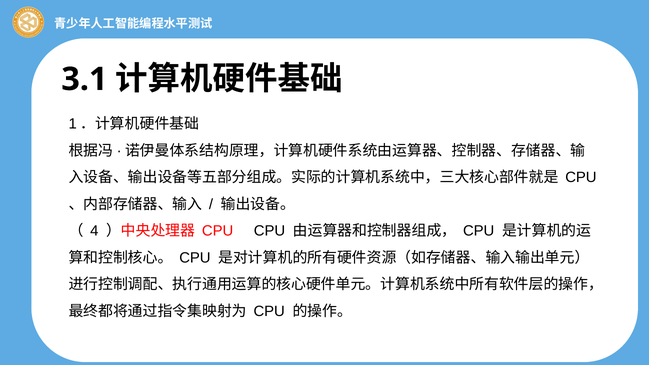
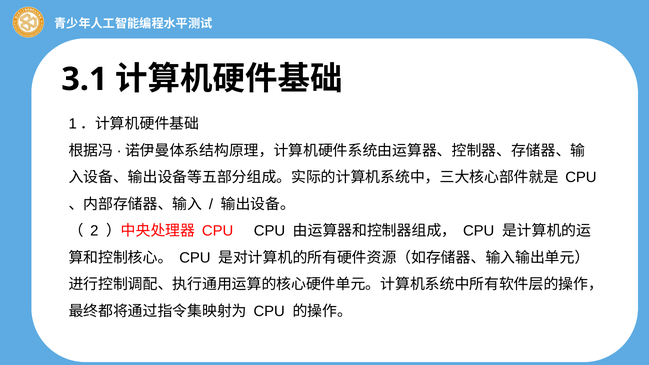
4: 4 -> 2
